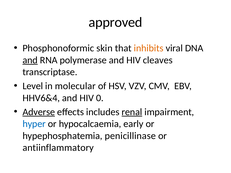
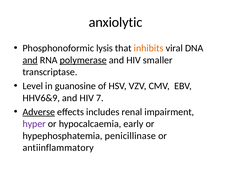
approved: approved -> anxiolytic
skin: skin -> lysis
polymerase underline: none -> present
cleaves: cleaves -> smaller
molecular: molecular -> guanosine
HHV6&4: HHV6&4 -> HHV6&9
0: 0 -> 7
renal underline: present -> none
hyper colour: blue -> purple
